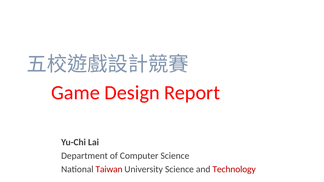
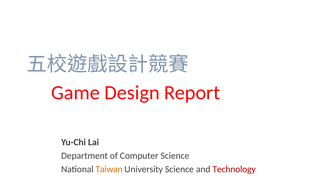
Taiwan colour: red -> orange
